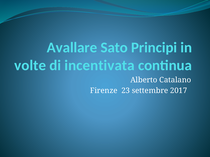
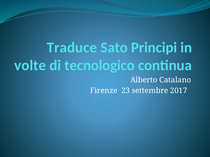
Avallare: Avallare -> Traduce
incentivata: incentivata -> tecnologico
